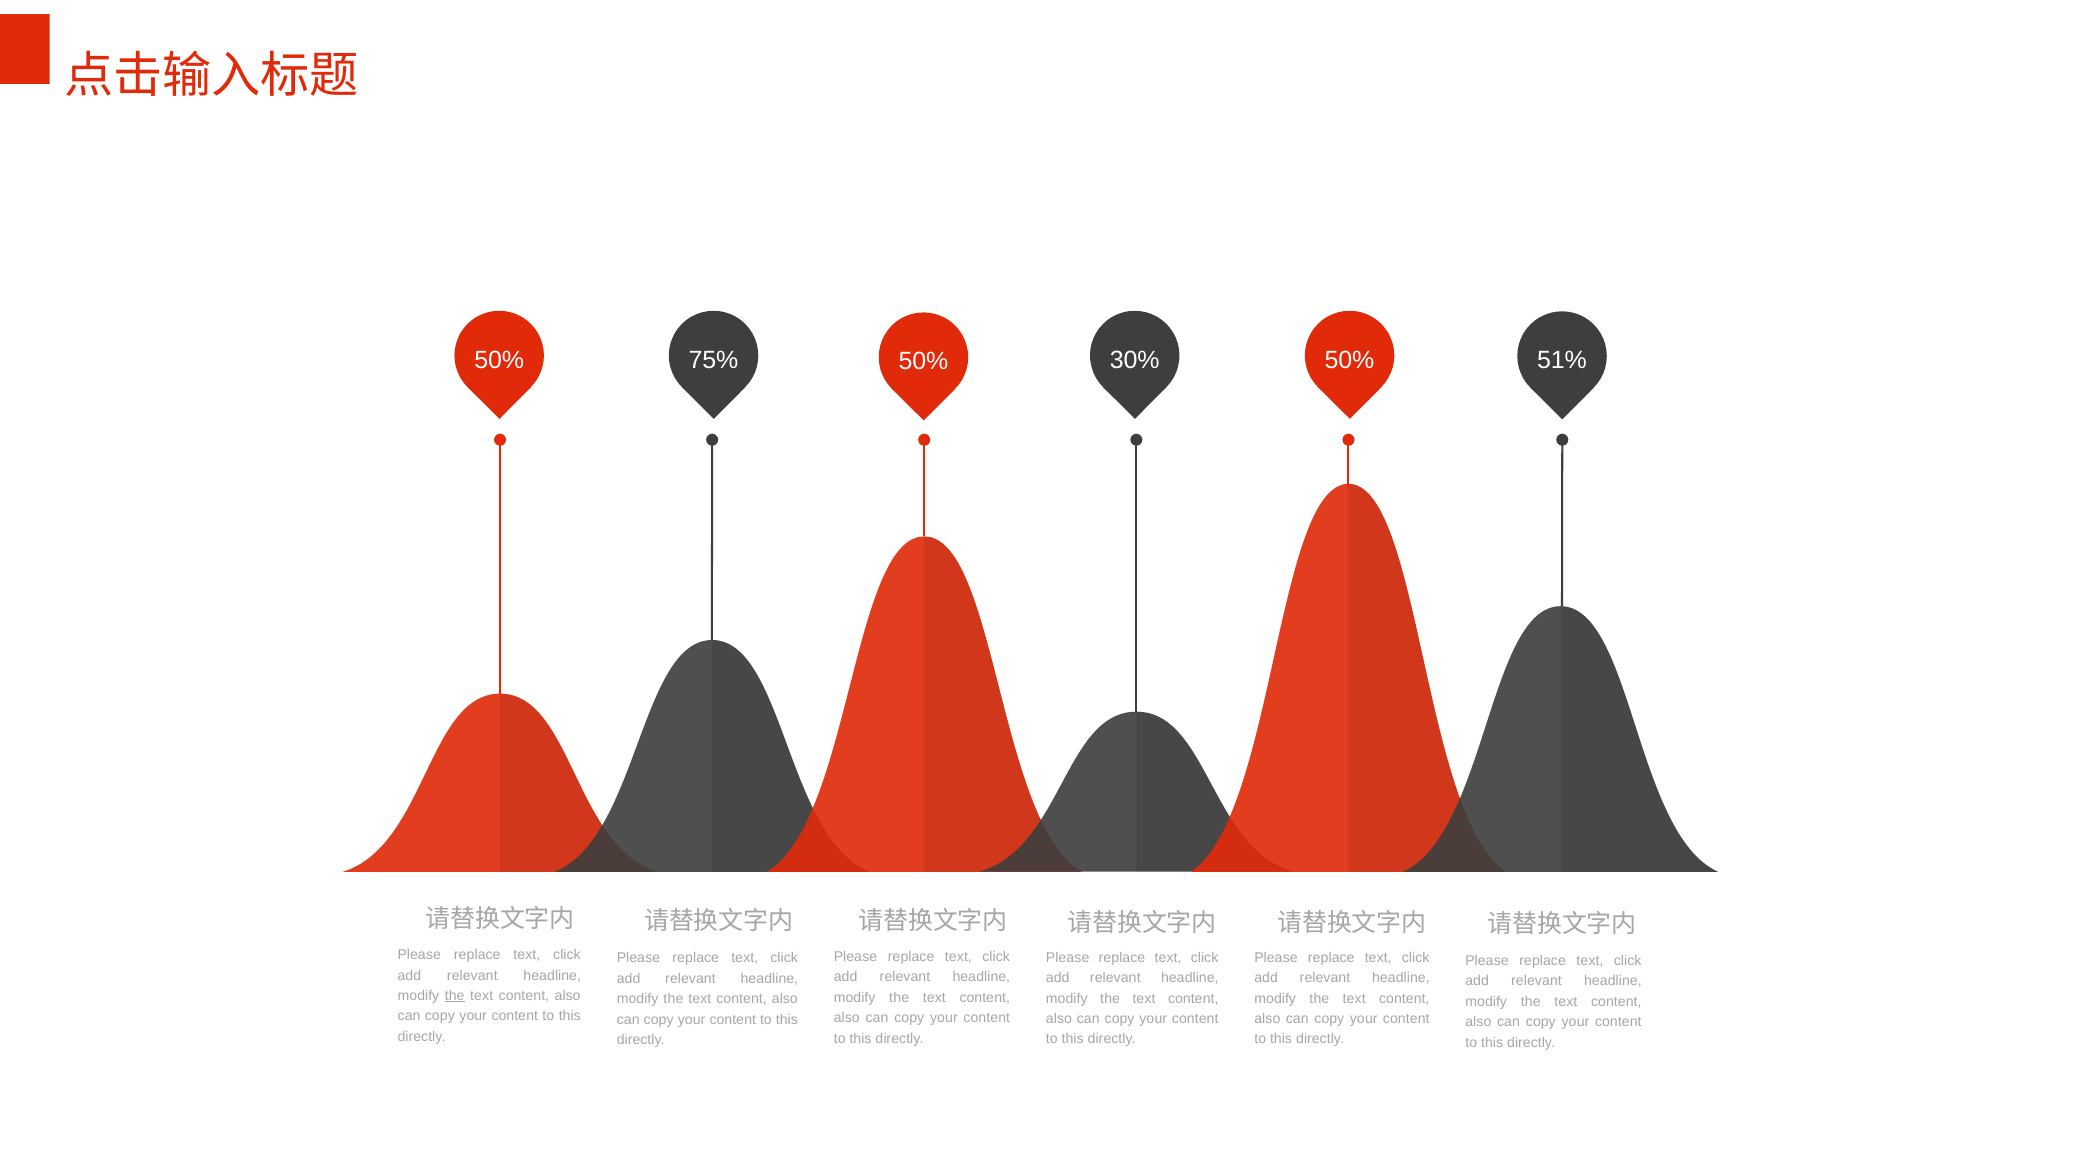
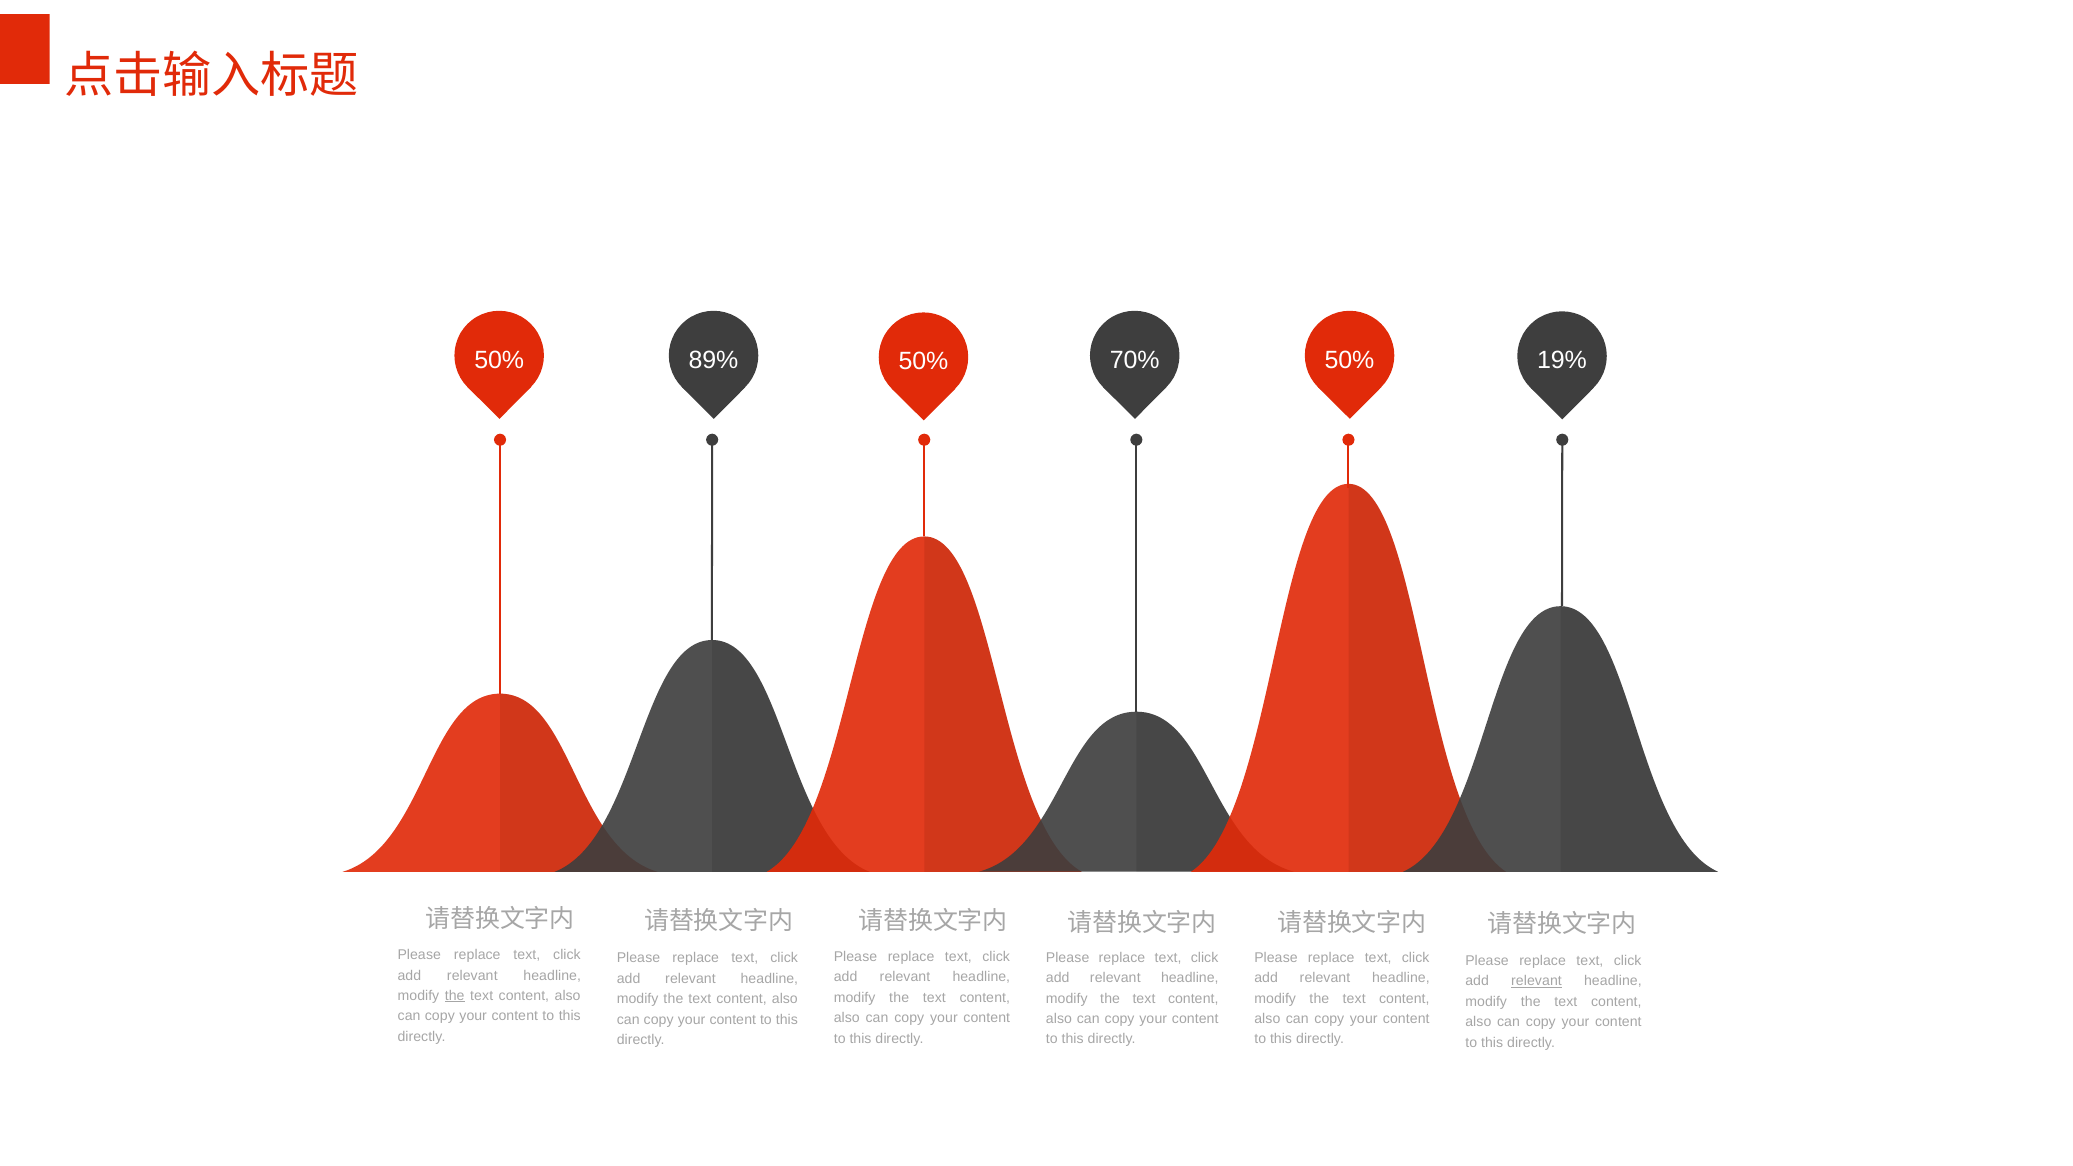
75%: 75% -> 89%
30%: 30% -> 70%
51%: 51% -> 19%
relevant at (1537, 981) underline: none -> present
